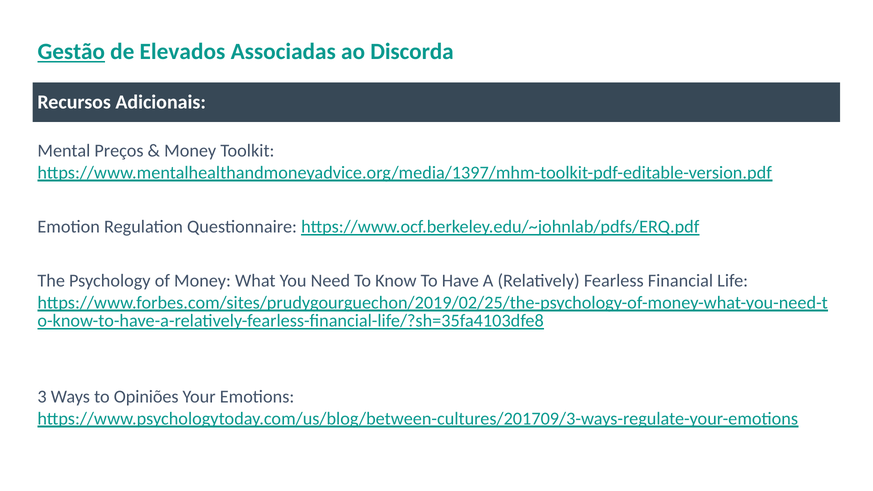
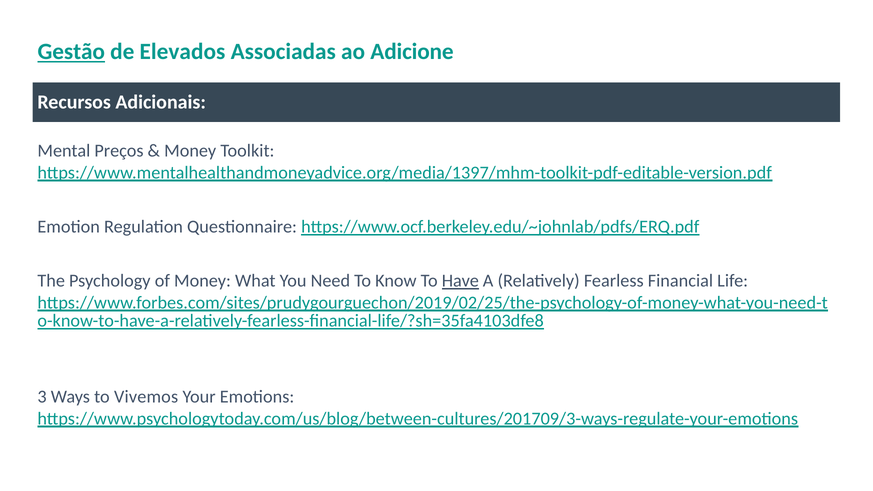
Discorda: Discorda -> Adicione
Have underline: none -> present
Opiniões: Opiniões -> Vivemos
